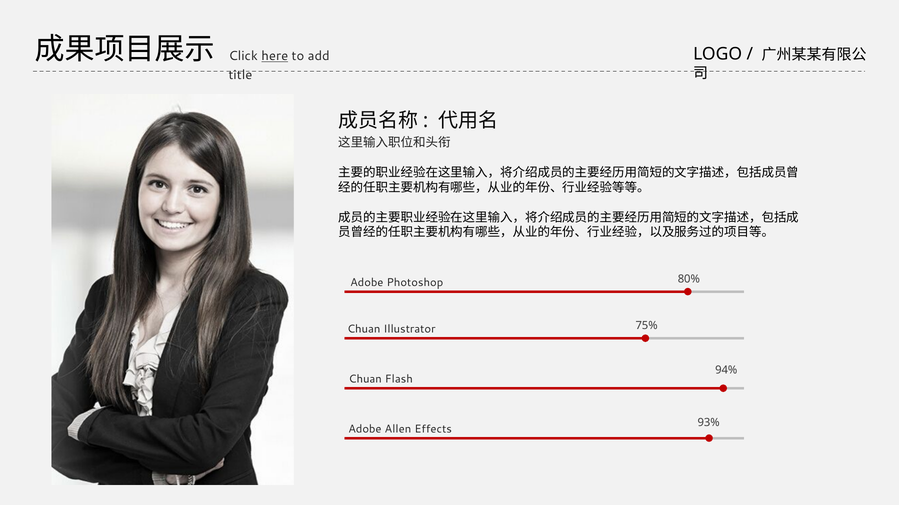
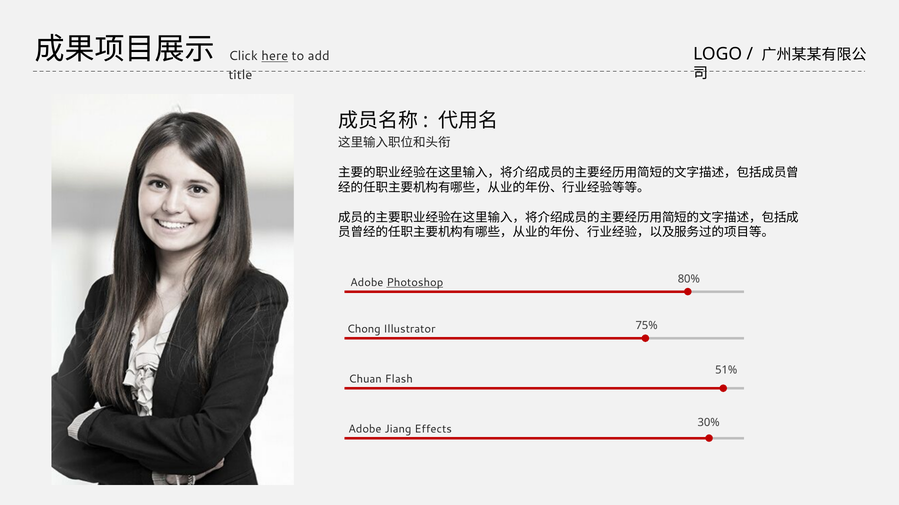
Photoshop underline: none -> present
Chuan at (364, 330): Chuan -> Chong
94%: 94% -> 51%
Allen: Allen -> Jiang
93%: 93% -> 30%
